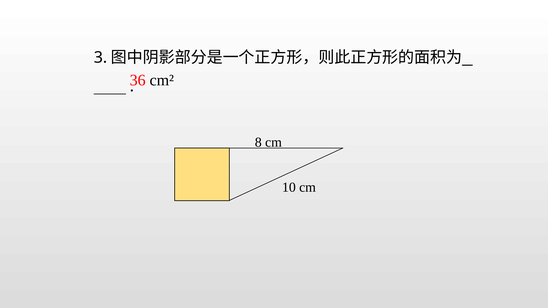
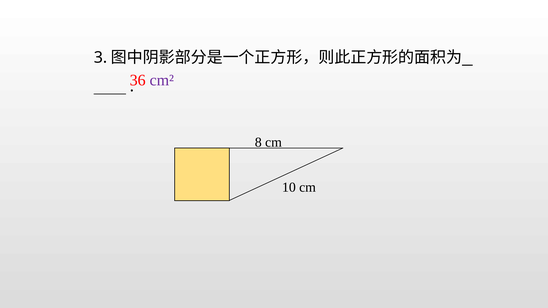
cm² colour: black -> purple
